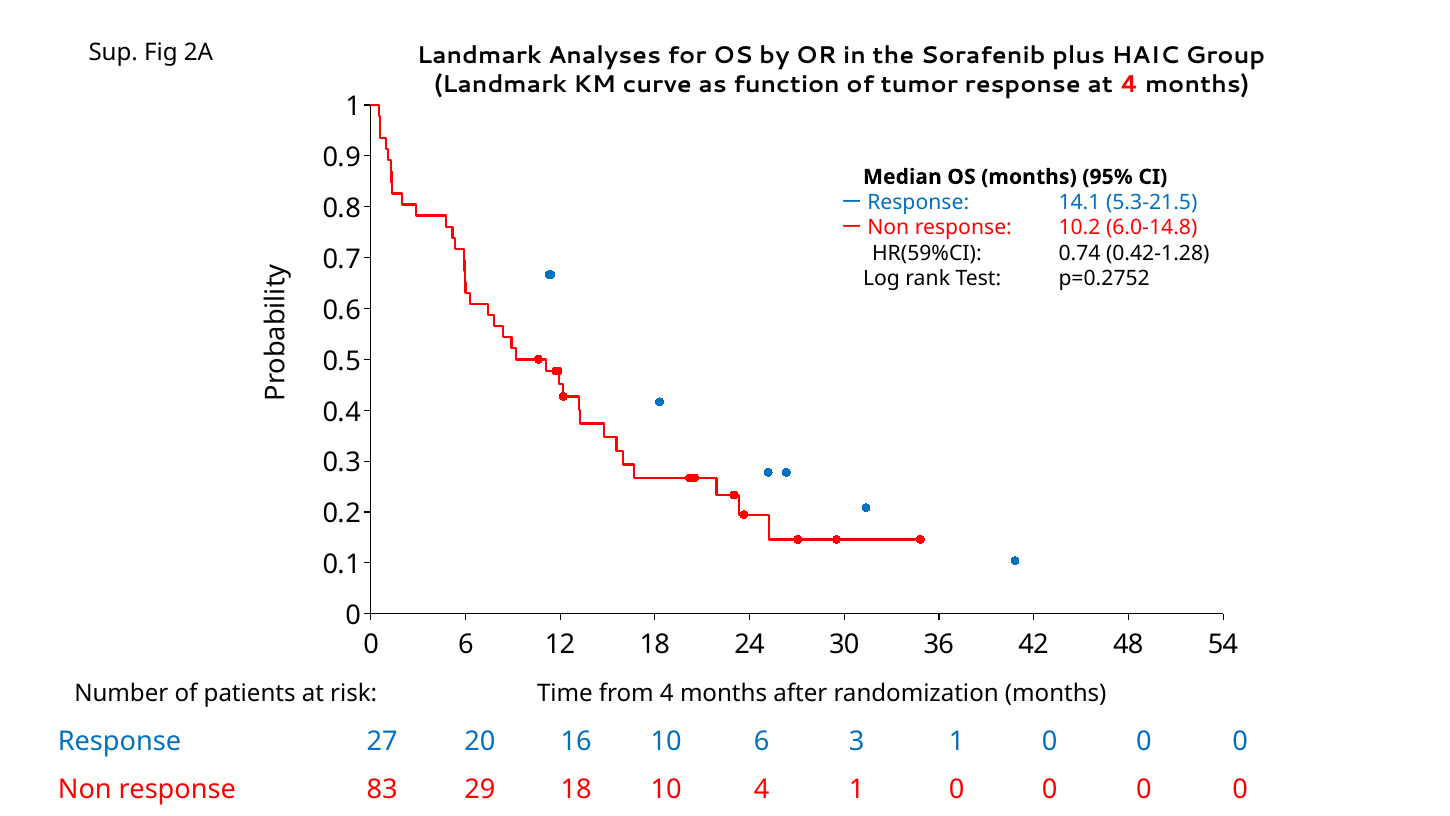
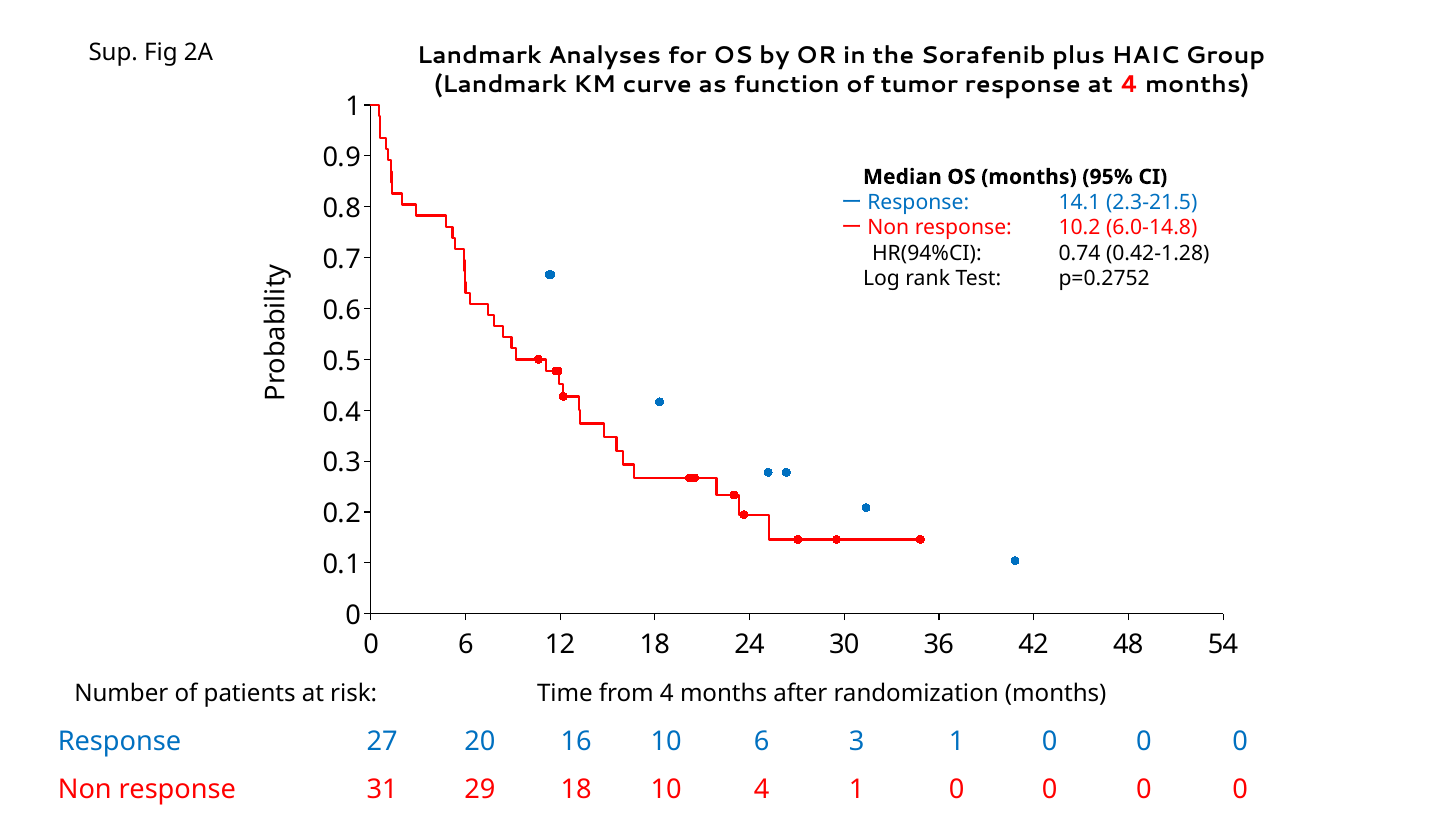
5.3-21.5: 5.3-21.5 -> 2.3-21.5
HR(59%CI: HR(59%CI -> HR(94%CI
83: 83 -> 31
